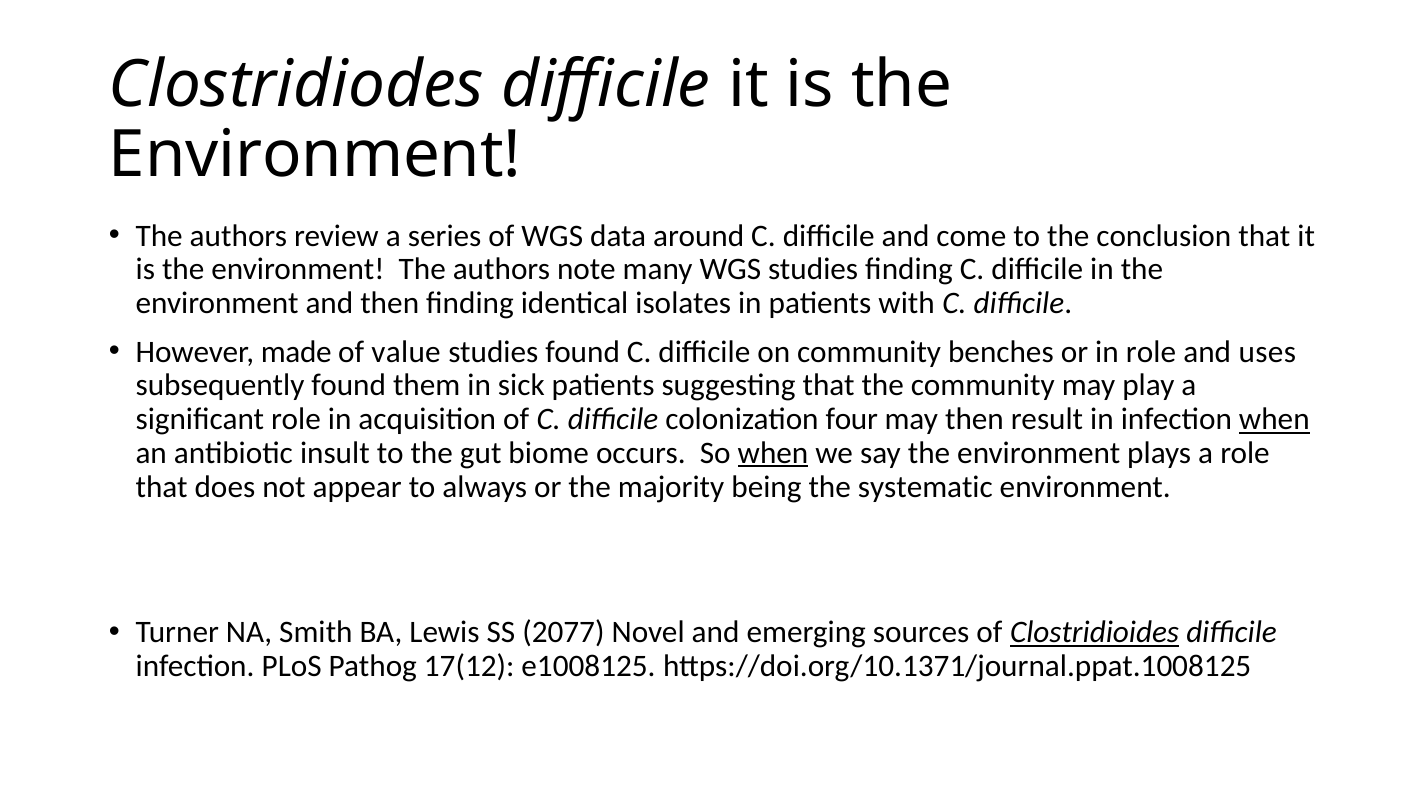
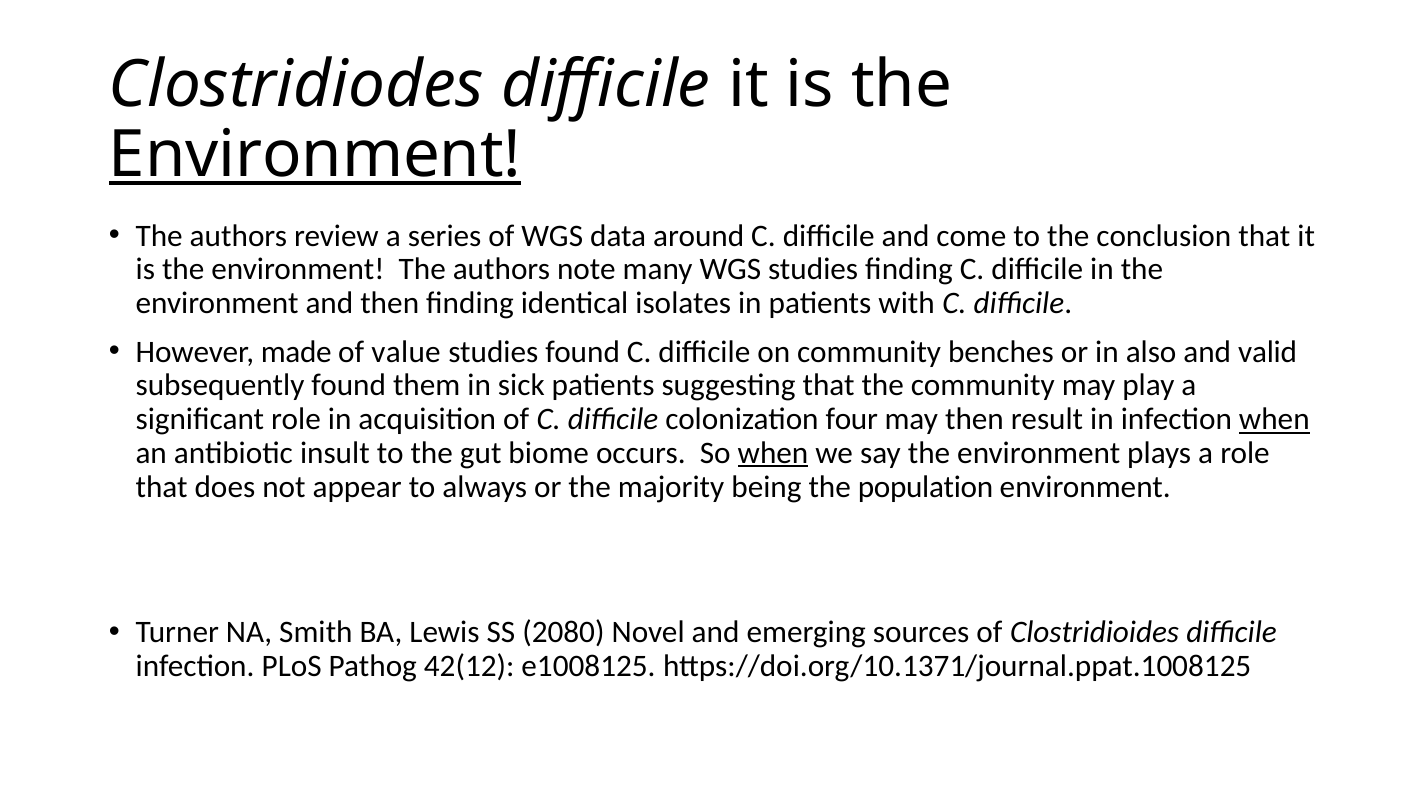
Environment at (315, 155) underline: none -> present
in role: role -> also
uses: uses -> valid
systematic: systematic -> population
2077: 2077 -> 2080
Clostridioides underline: present -> none
17(12: 17(12 -> 42(12
